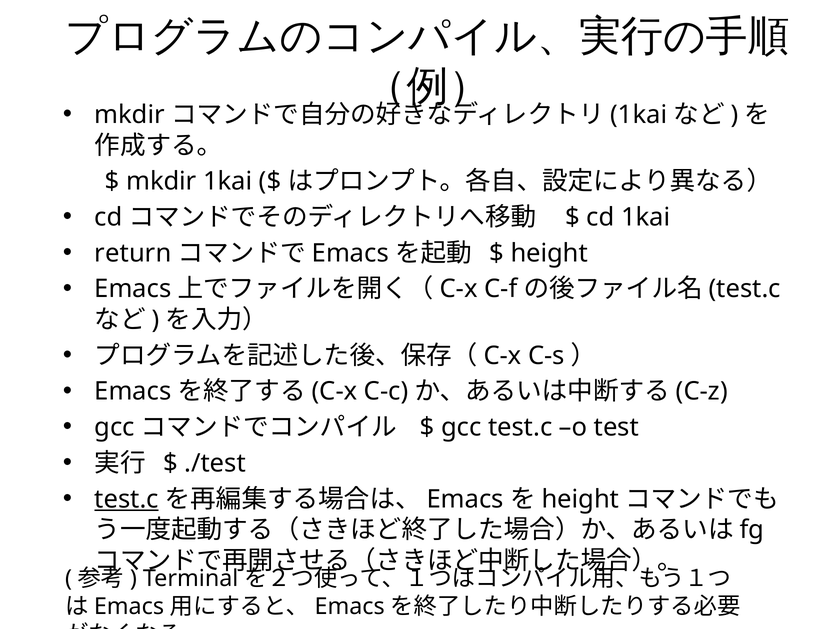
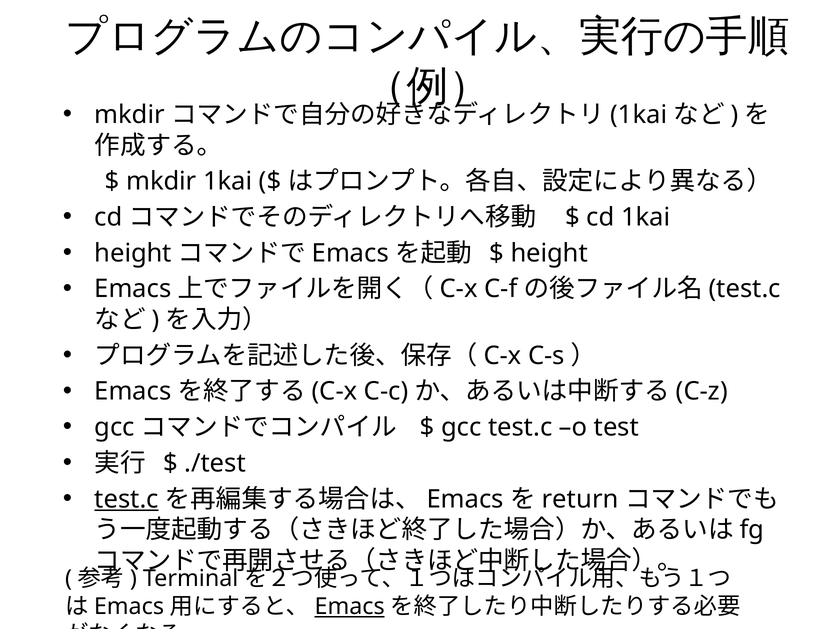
return at (133, 253): return -> height
height at (580, 499): height -> return
Emacs at (350, 607) underline: none -> present
